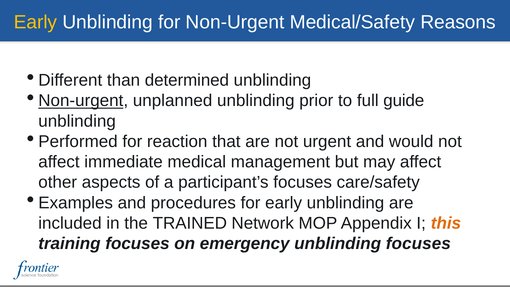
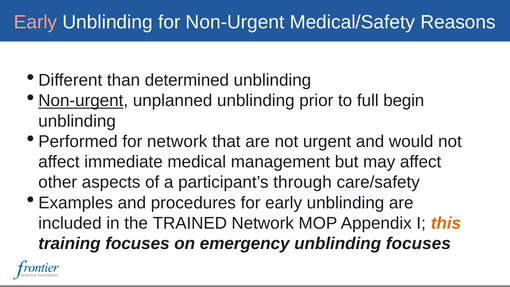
Early at (35, 22) colour: yellow -> pink
guide: guide -> begin
for reaction: reaction -> network
participant’s focuses: focuses -> through
